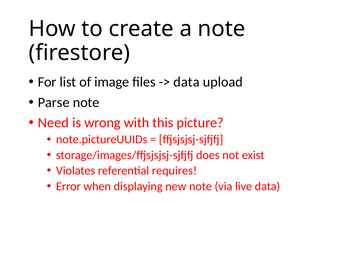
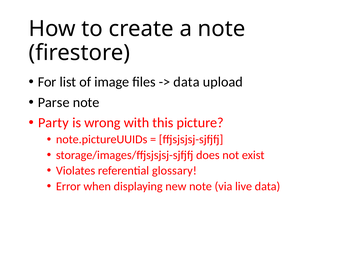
Need: Need -> Party
requires: requires -> glossary
